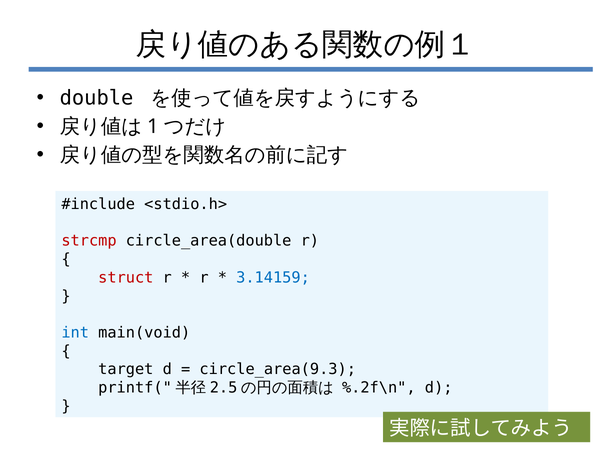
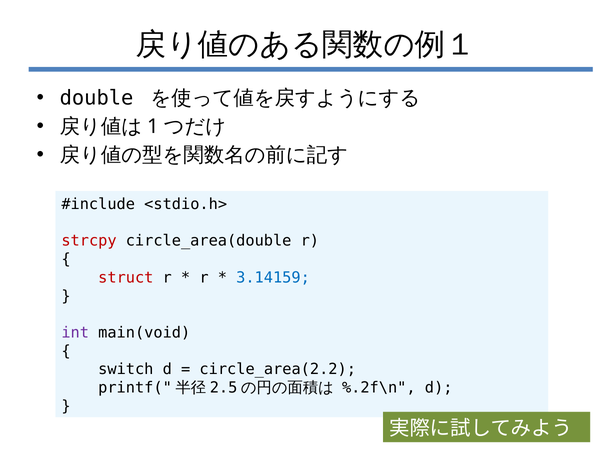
strcmp: strcmp -> strcpy
int colour: blue -> purple
target: target -> switch
circle_area(9.3: circle_area(9.3 -> circle_area(2.2
